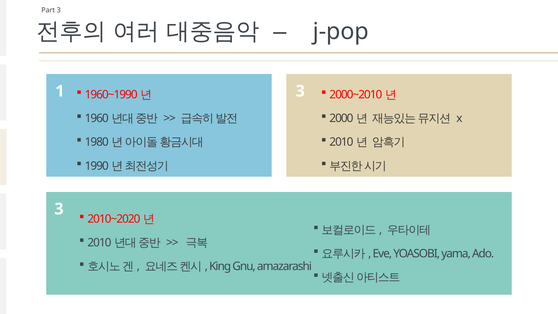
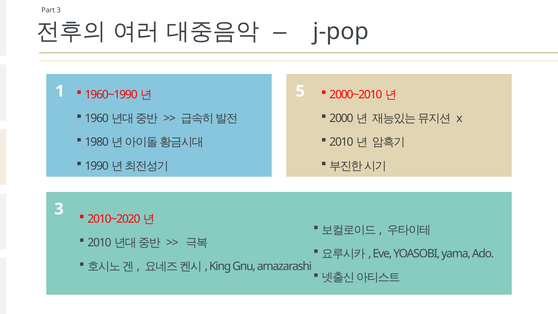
1 3: 3 -> 5
